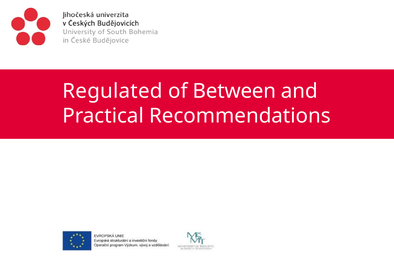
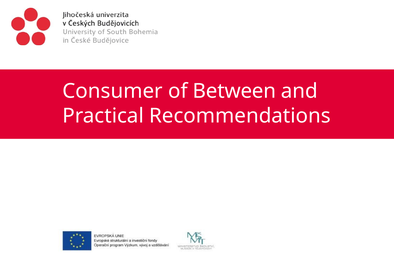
Regulated: Regulated -> Consumer
